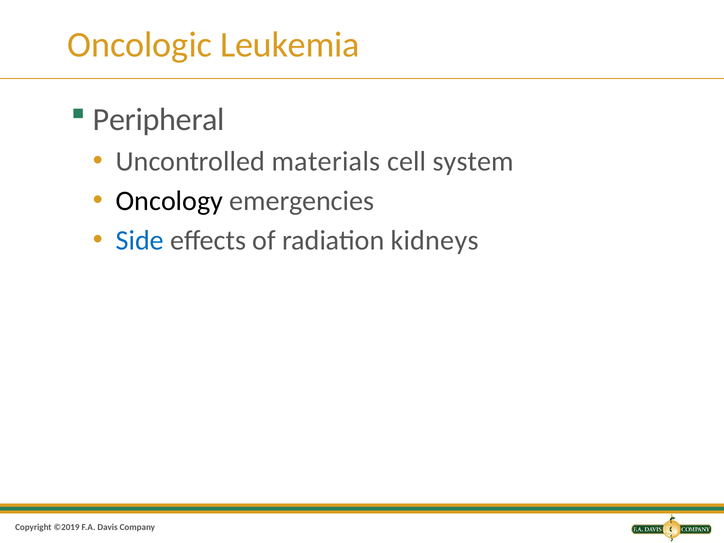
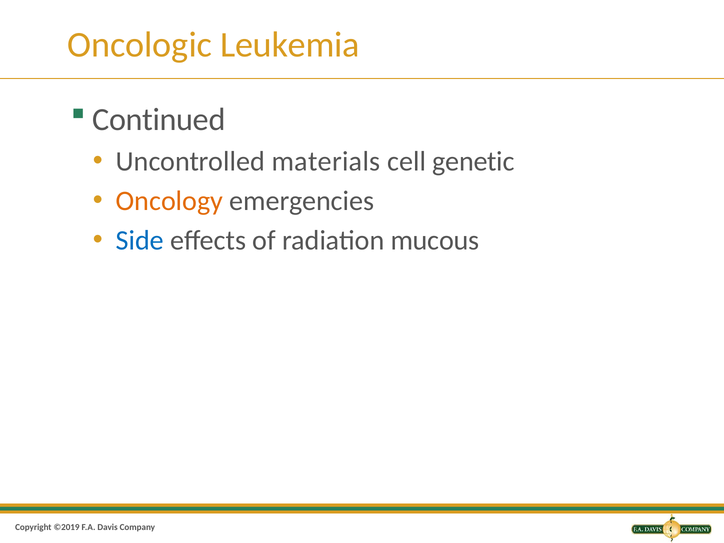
Peripheral: Peripheral -> Continued
system: system -> genetic
Oncology colour: black -> orange
kidneys: kidneys -> mucous
